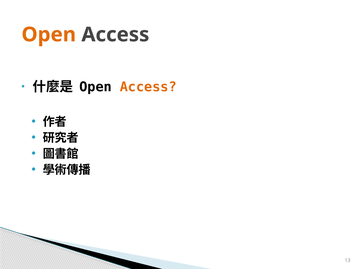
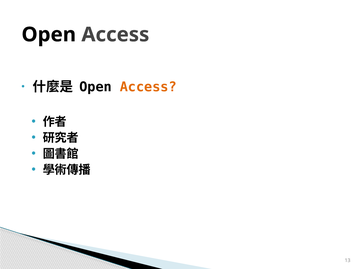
Open at (49, 35) colour: orange -> black
